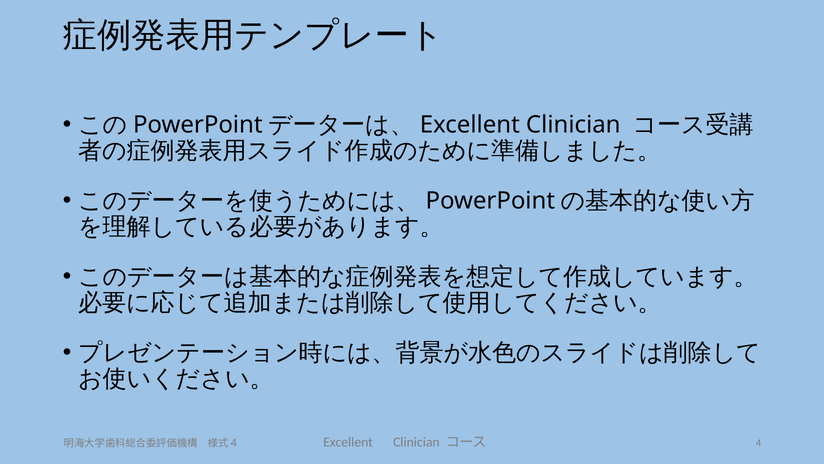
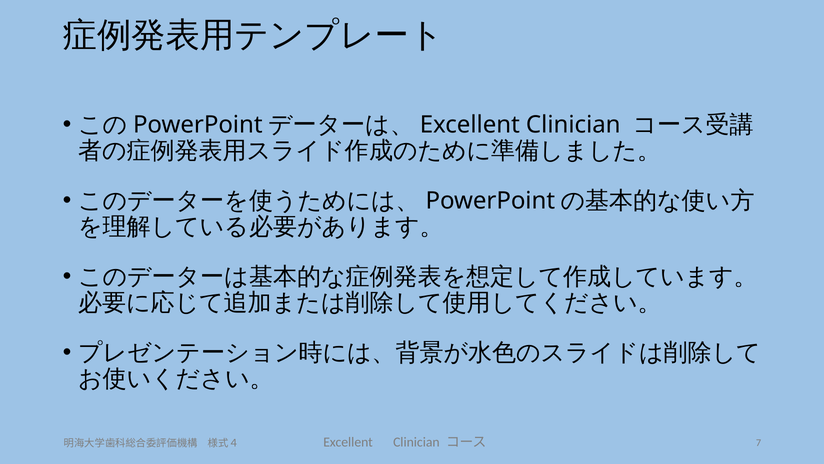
4: 4 -> 7
